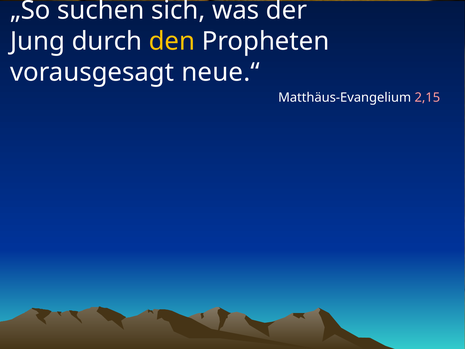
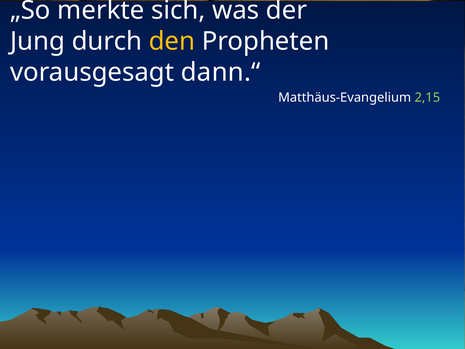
suchen: suchen -> merkte
neue.“: neue.“ -> dann.“
2,15 colour: pink -> light green
